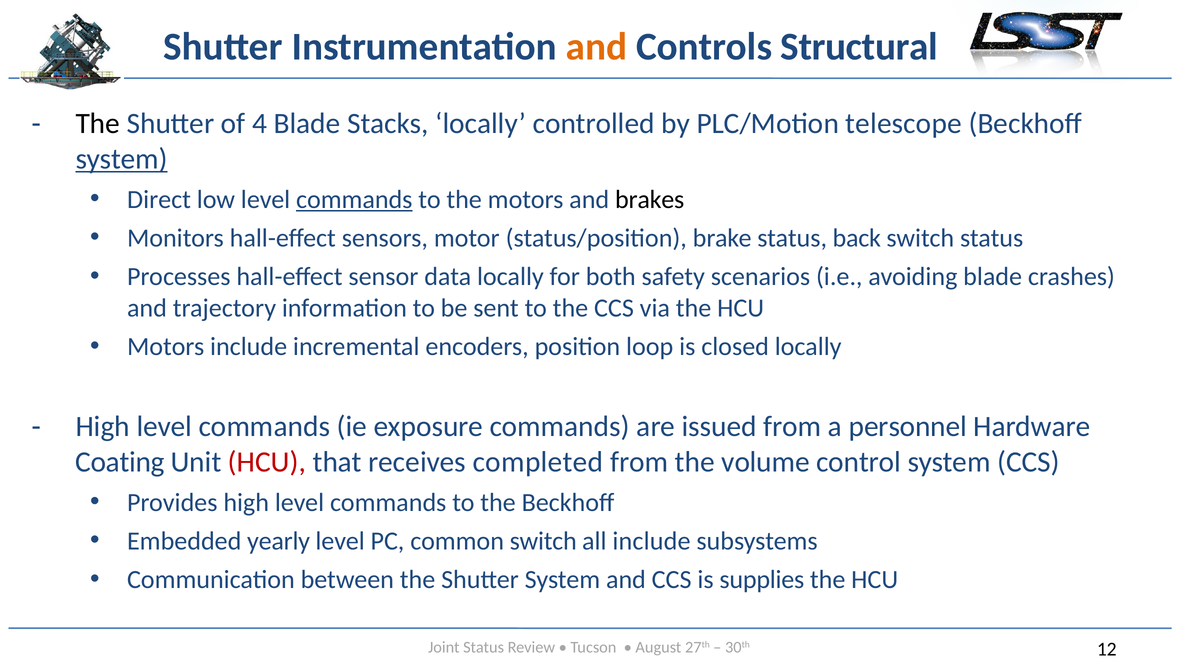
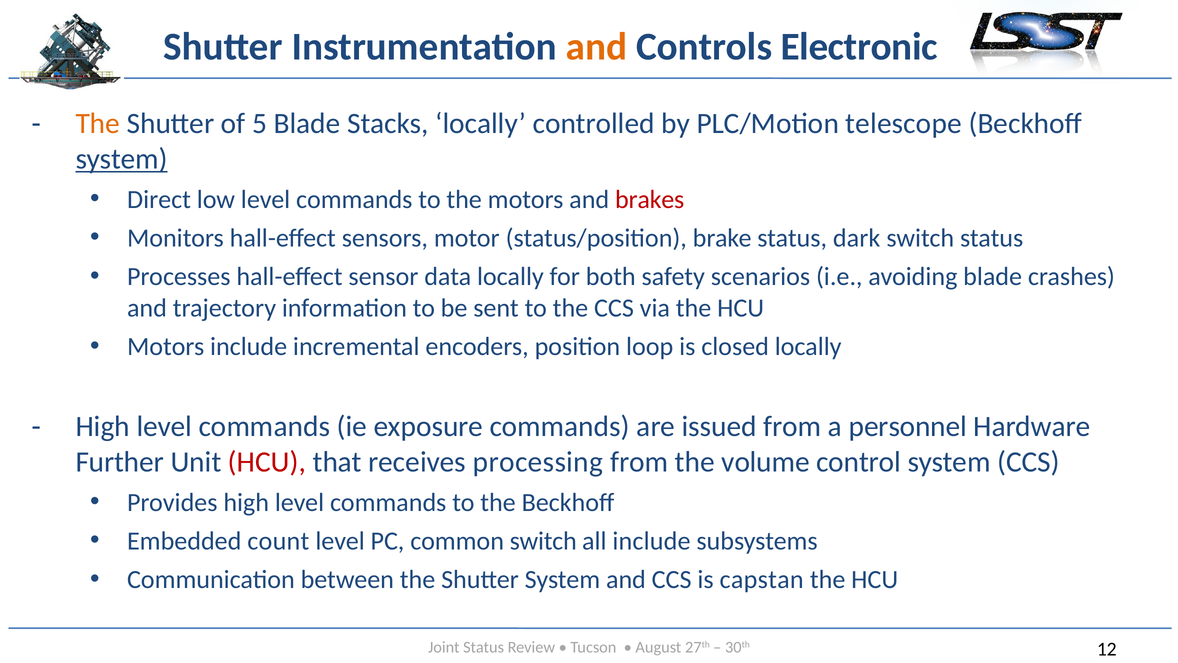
Structural: Structural -> Electronic
The at (98, 124) colour: black -> orange
4: 4 -> 5
commands at (354, 199) underline: present -> none
brakes colour: black -> red
back: back -> dark
Coating: Coating -> Further
completed: completed -> processing
yearly: yearly -> count
supplies: supplies -> capstan
